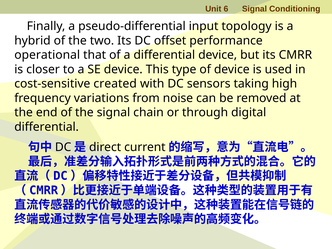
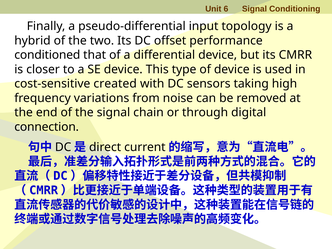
operational: operational -> conditioned
differential at (47, 127): differential -> connection
